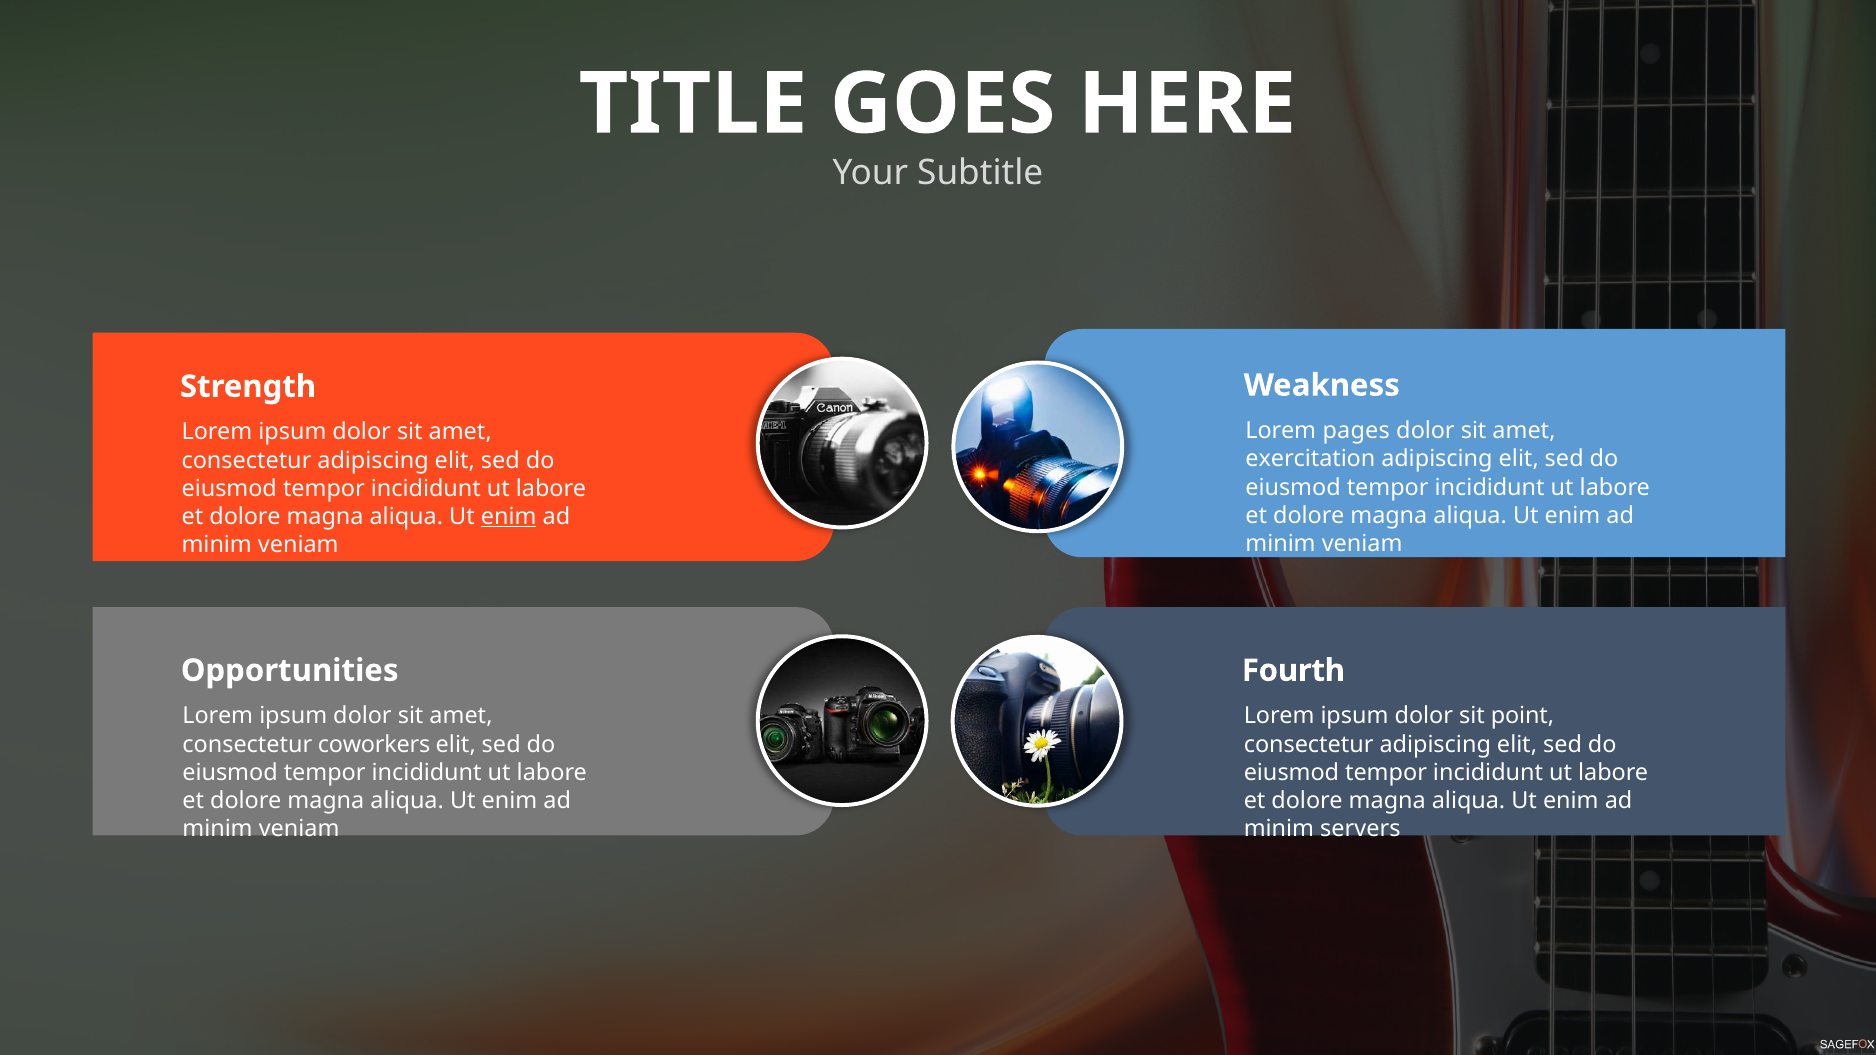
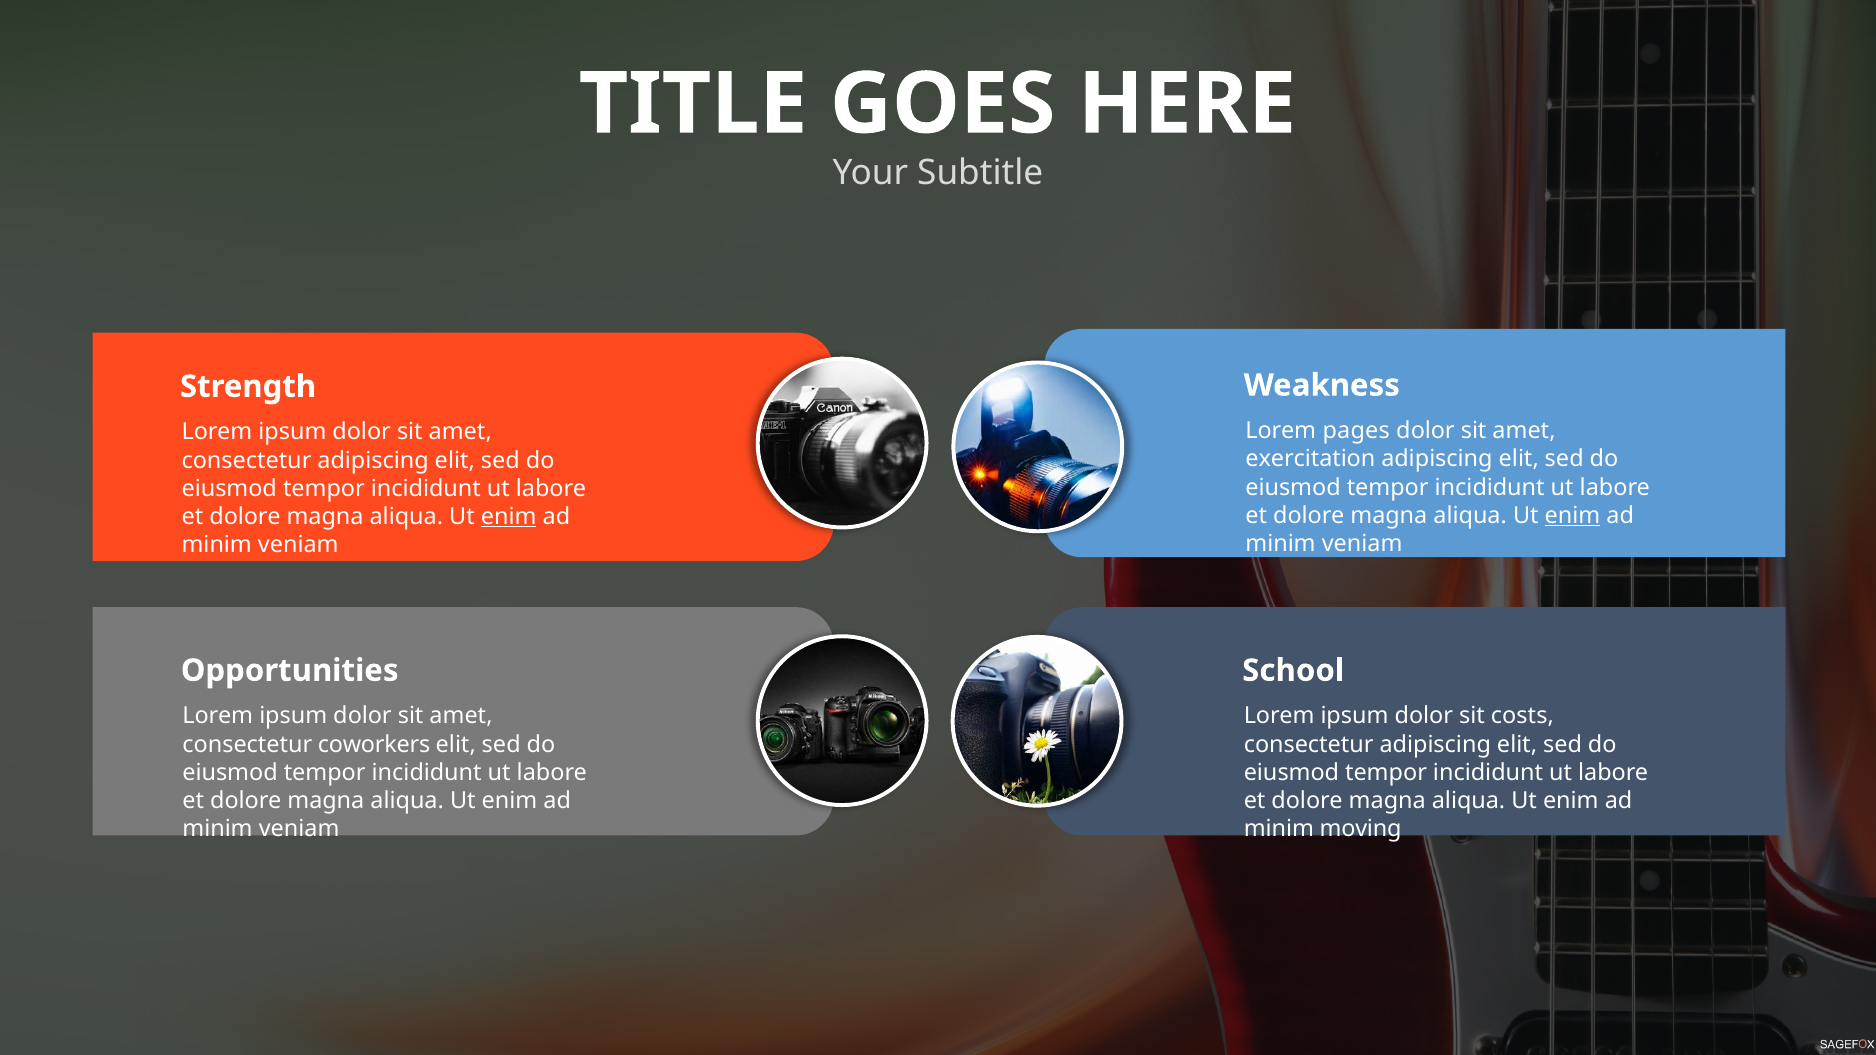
enim at (1572, 516) underline: none -> present
Fourth: Fourth -> School
point: point -> costs
servers: servers -> moving
